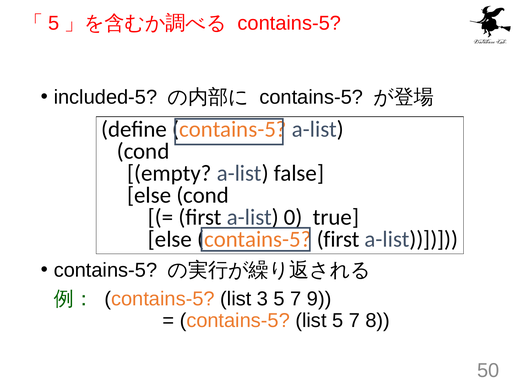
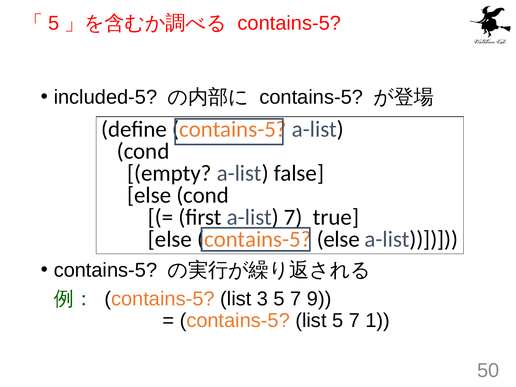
a-list 0: 0 -> 7
contains-5 first: first -> else
8: 8 -> 1
